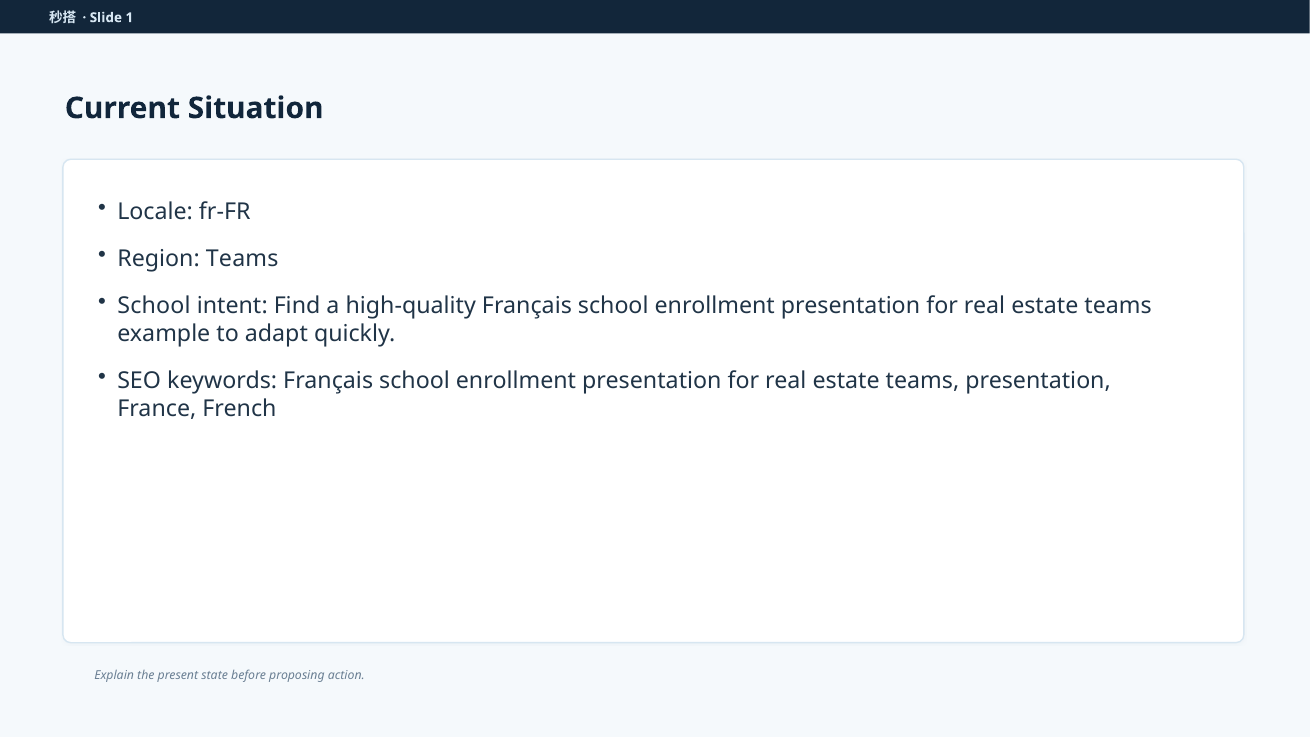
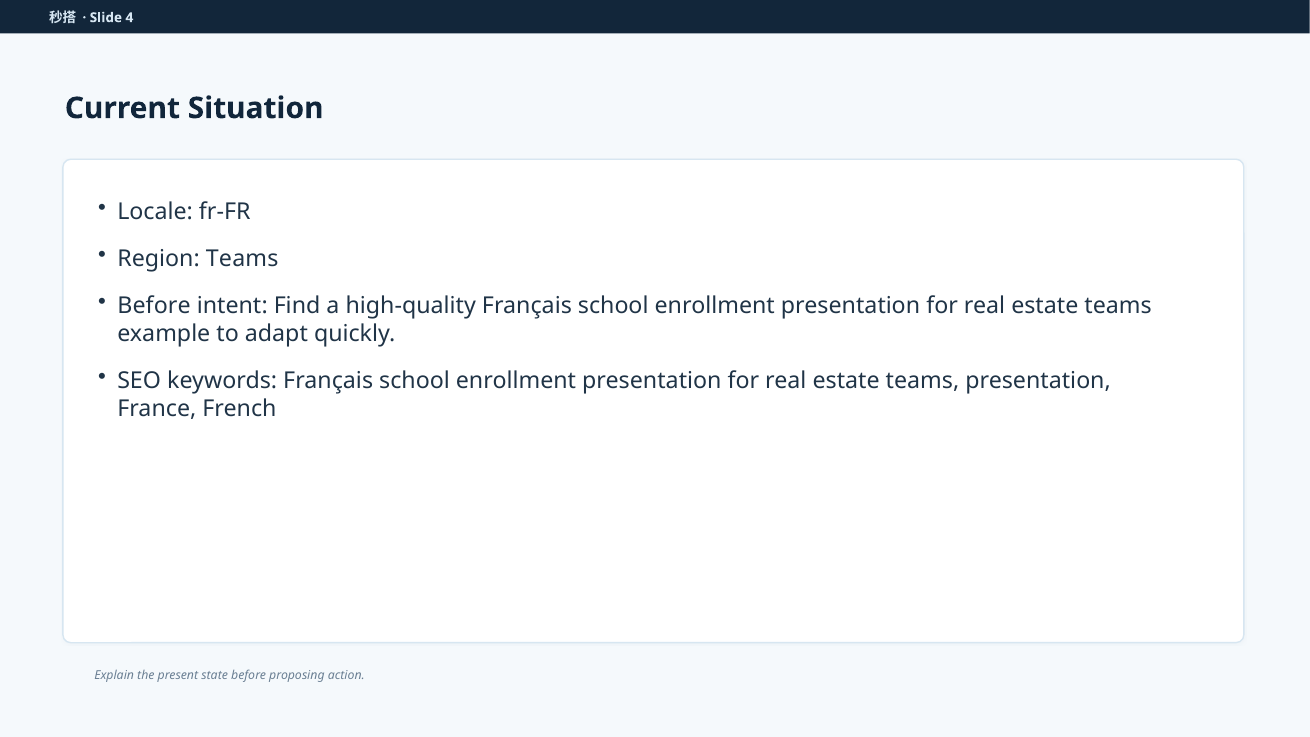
1: 1 -> 4
School at (154, 306): School -> Before
